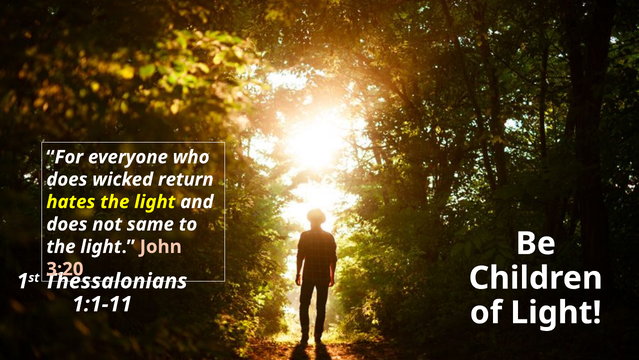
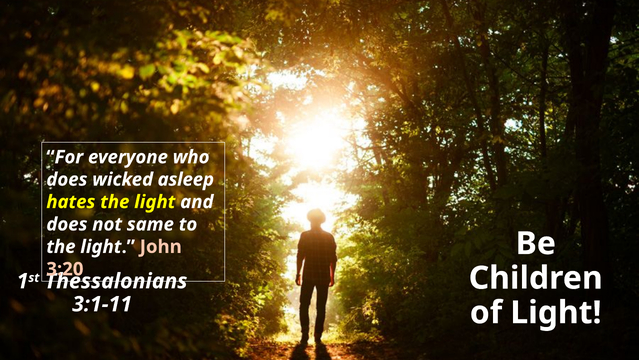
return: return -> asleep
1:1-11: 1:1-11 -> 3:1-11
